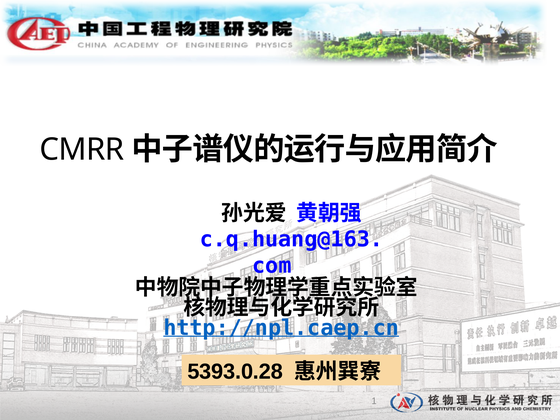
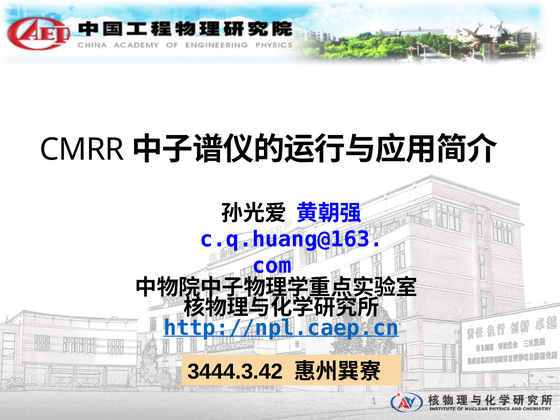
5393.0.28: 5393.0.28 -> 3444.3.42
